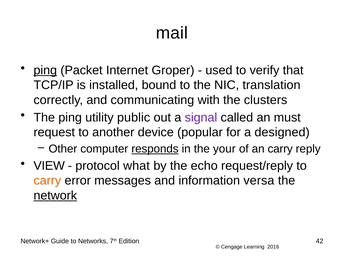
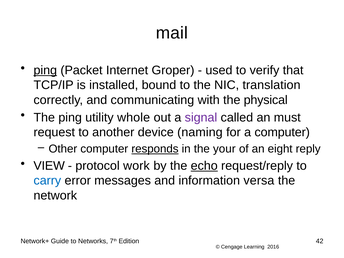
clusters: clusters -> physical
public: public -> whole
popular: popular -> naming
a designed: designed -> computer
an carry: carry -> eight
what: what -> work
echo underline: none -> present
carry at (47, 181) colour: orange -> blue
network underline: present -> none
